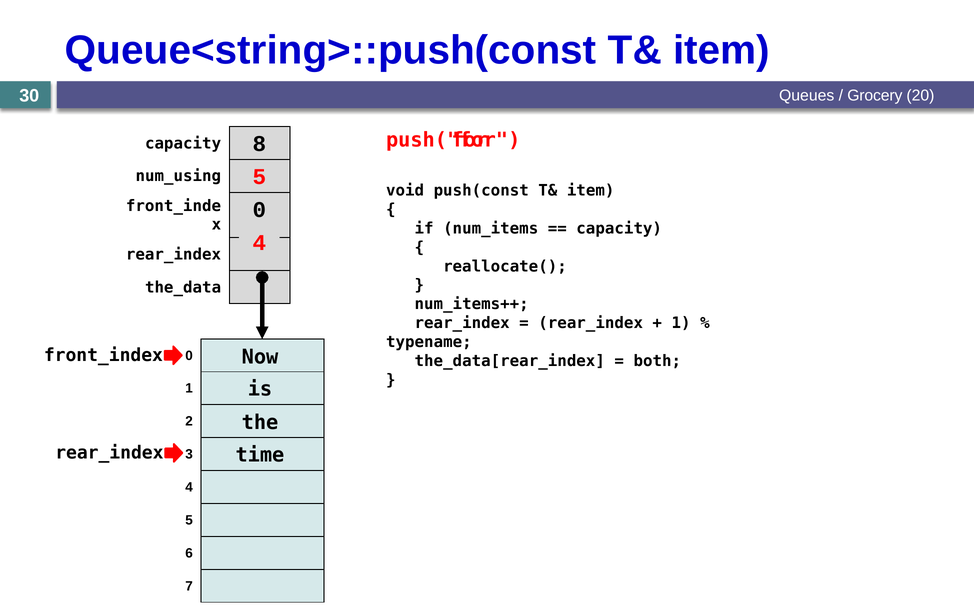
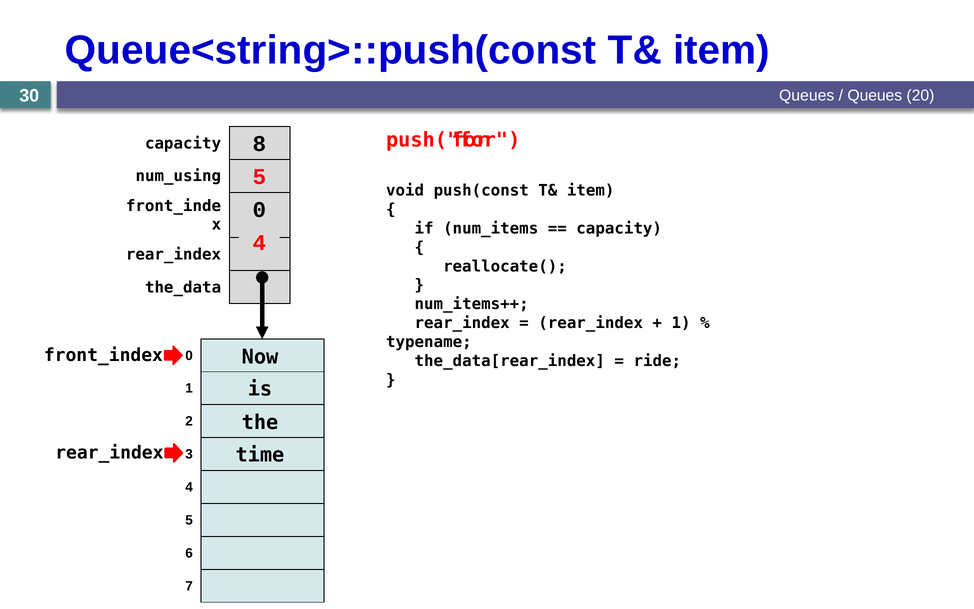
Grocery at (875, 95): Grocery -> Queues
both: both -> ride
